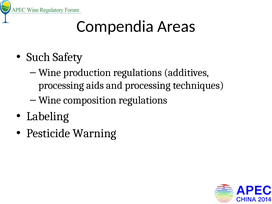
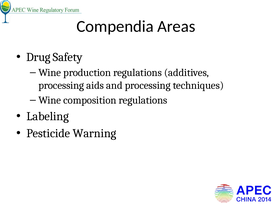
Such: Such -> Drug
